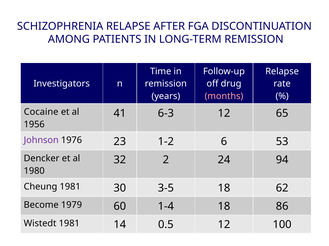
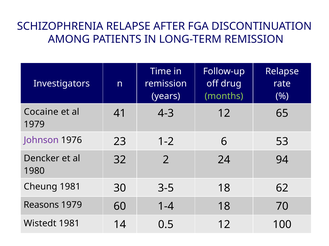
months colour: pink -> light green
6-3: 6-3 -> 4-3
1956 at (34, 125): 1956 -> 1979
Become: Become -> Reasons
86: 86 -> 70
